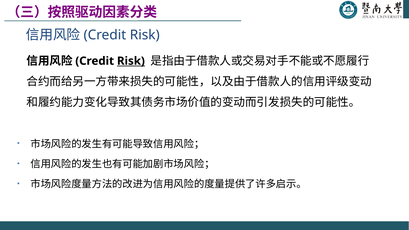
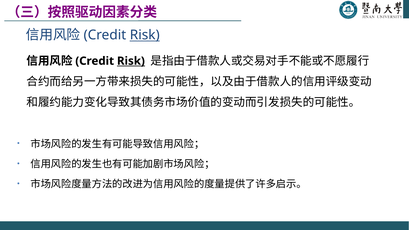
Risk at (145, 35) underline: none -> present
